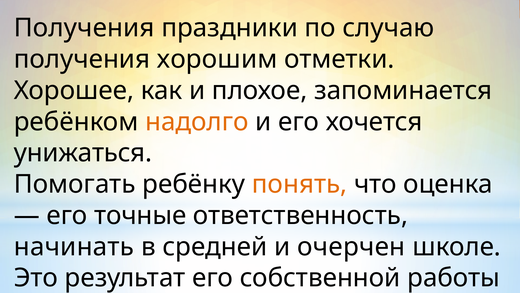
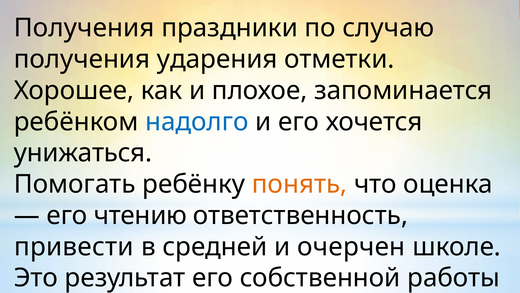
хорошим: хорошим -> ударения
надолго colour: orange -> blue
точные: точные -> чтению
начинать: начинать -> привести
